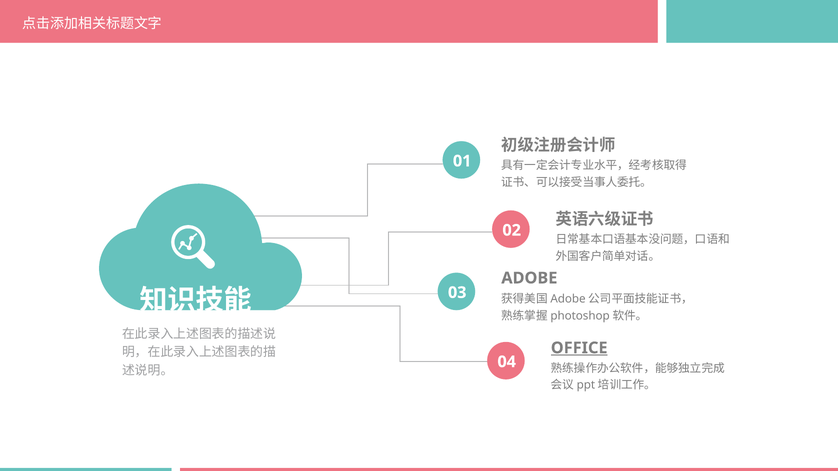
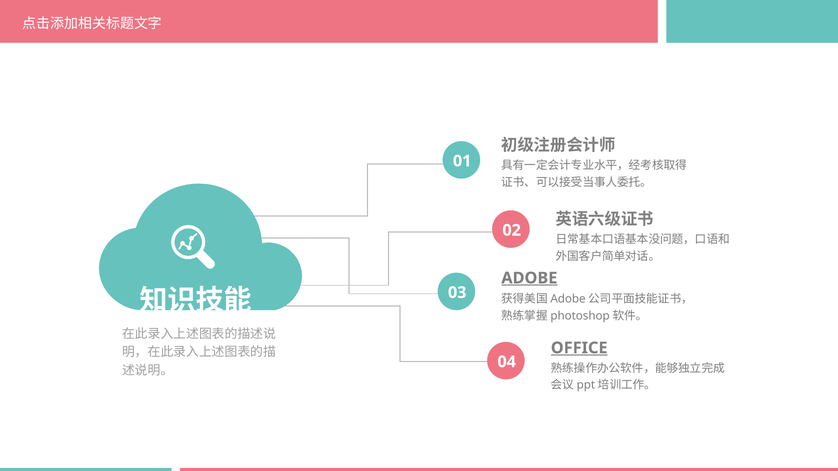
ADOBE underline: none -> present
